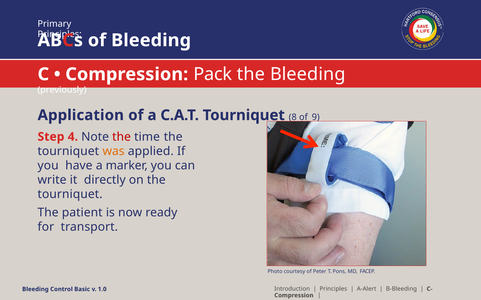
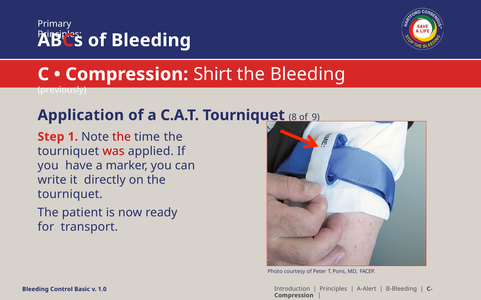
Pack: Pack -> Shirt
4: 4 -> 1
was colour: orange -> red
